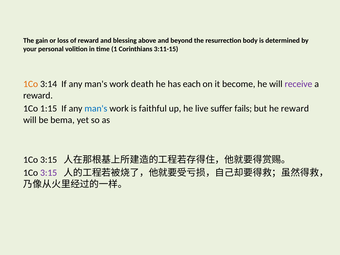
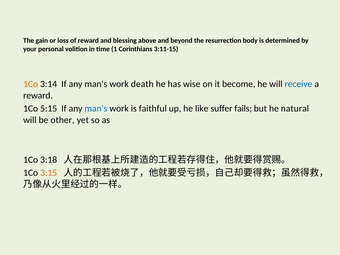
each: each -> wise
receive colour: purple -> blue
1:15: 1:15 -> 5:15
live: live -> like
he reward: reward -> natural
bema: bema -> other
3:15 at (49, 160): 3:15 -> 3:18
3:15 at (49, 173) colour: purple -> orange
